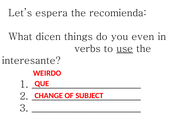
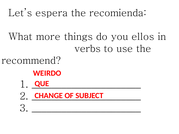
dicen: dicen -> more
even: even -> ellos
use underline: present -> none
interesante: interesante -> recommend
